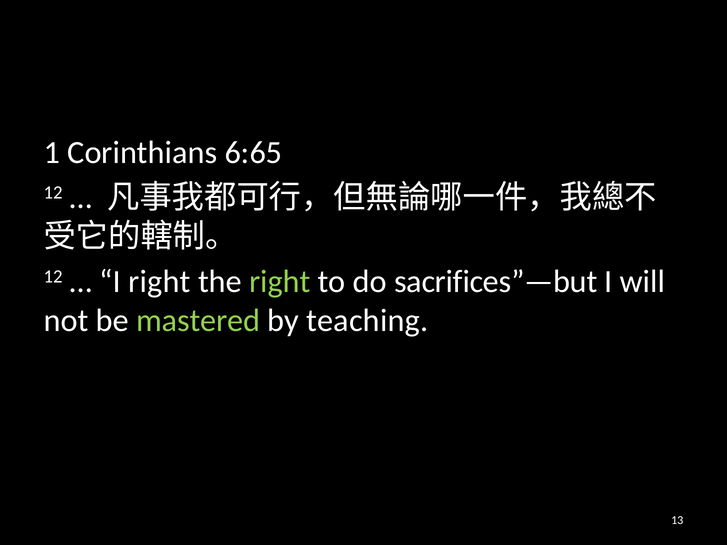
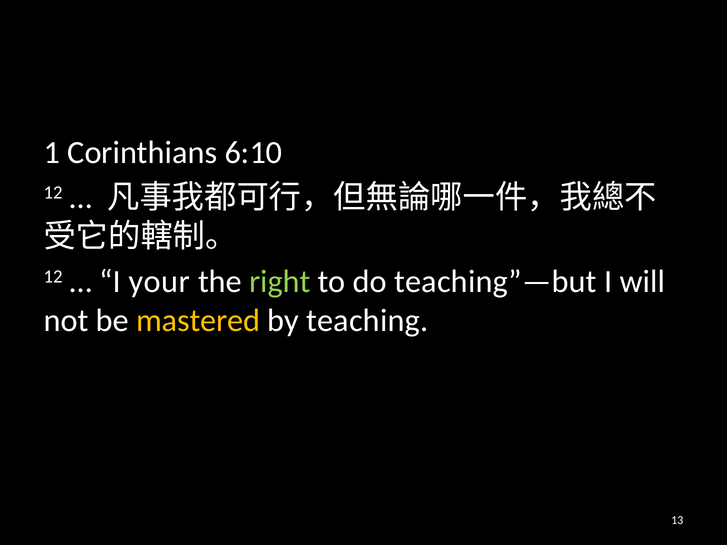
6:65: 6:65 -> 6:10
I right: right -> your
sacrifices”—but: sacrifices”—but -> teaching”—but
mastered colour: light green -> yellow
